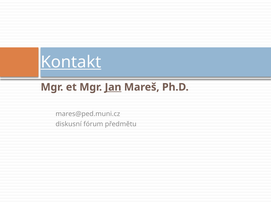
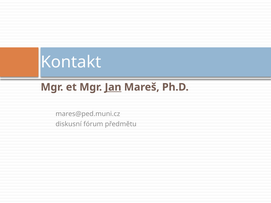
Kontakt underline: present -> none
